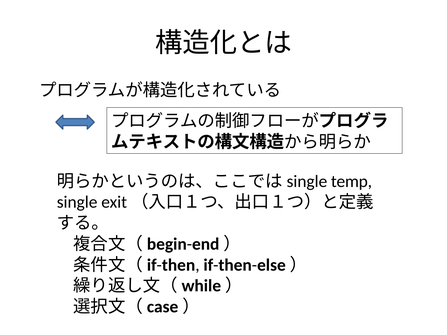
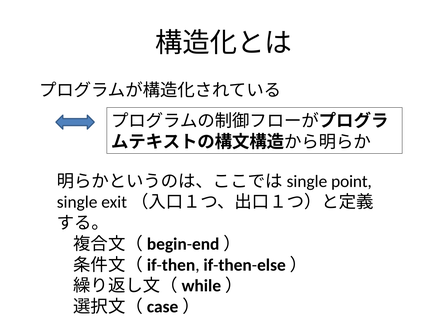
temp: temp -> point
